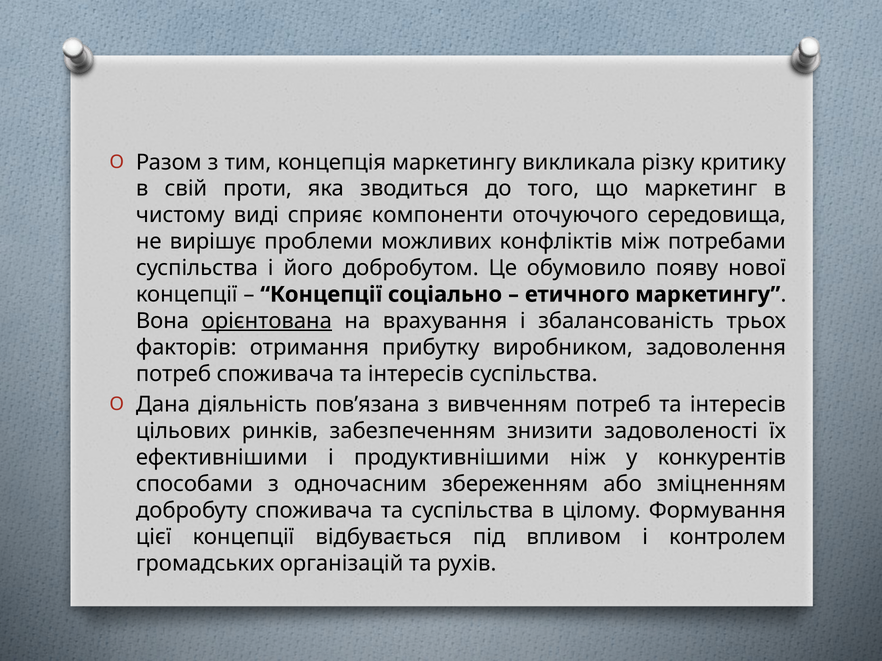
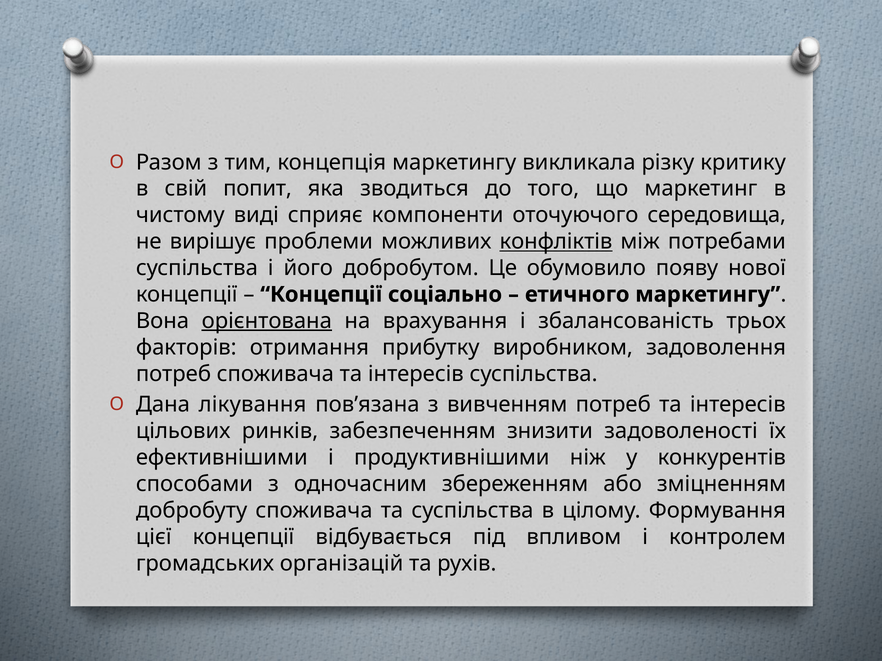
проти: проти -> попит
конфліктів underline: none -> present
діяльність: діяльність -> лікування
